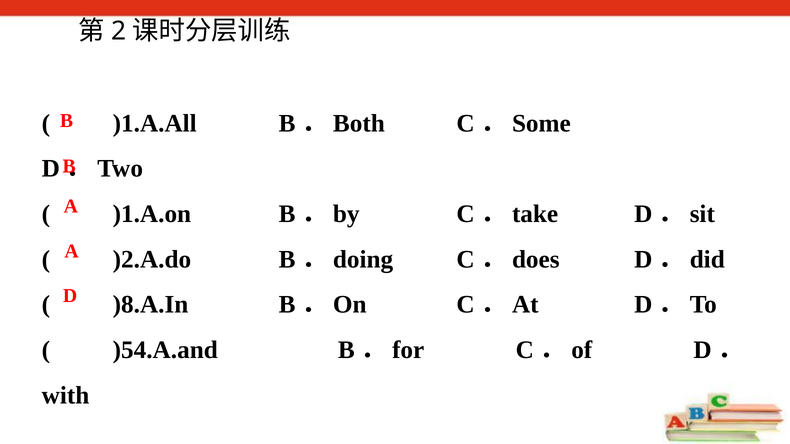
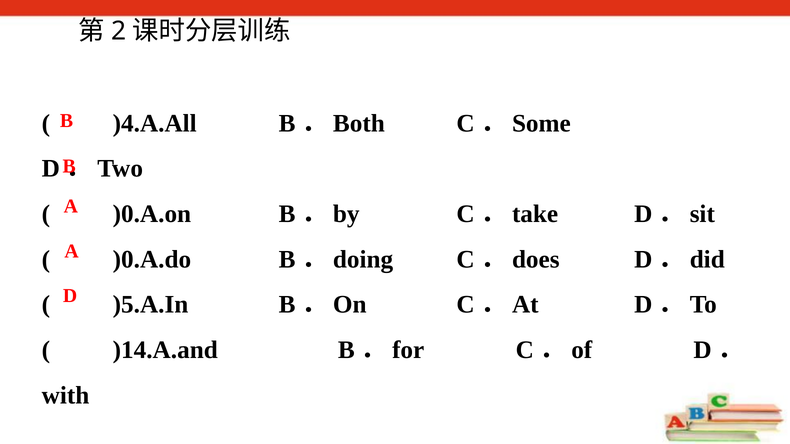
)1.A.All: )1.A.All -> )4.A.All
)1.A.on: )1.A.on -> )0.A.on
)2.A.do: )2.A.do -> )0.A.do
)8.A.In: )8.A.In -> )5.A.In
)54.A.and: )54.A.and -> )14.A.and
